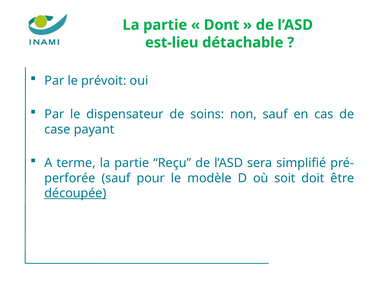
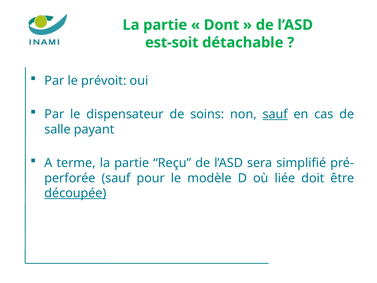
est-lieu: est-lieu -> est-soit
sauf at (275, 114) underline: none -> present
case: case -> salle
soit: soit -> liée
